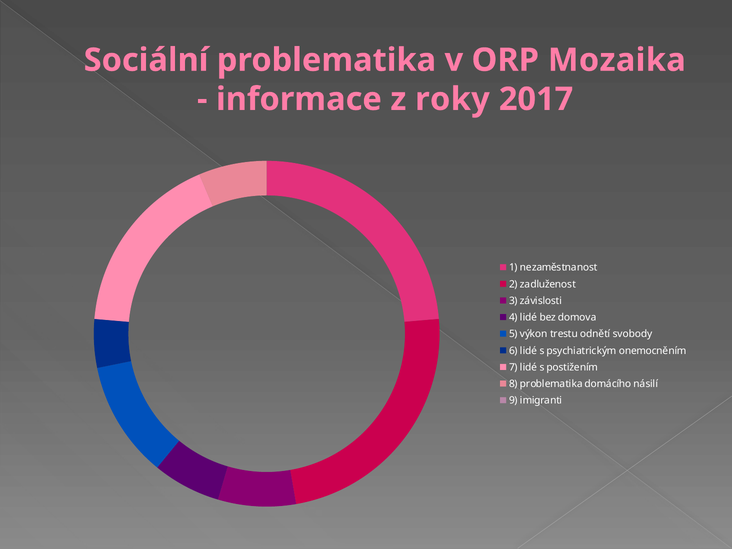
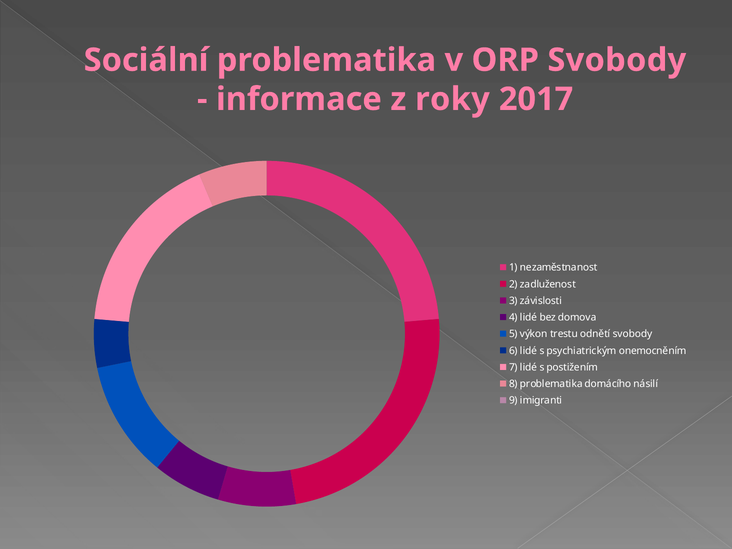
ORP Mozaika: Mozaika -> Svobody
